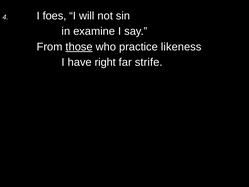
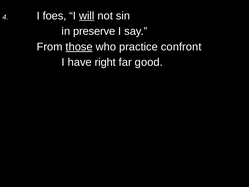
will underline: none -> present
examine: examine -> preserve
likeness: likeness -> confront
strife: strife -> good
